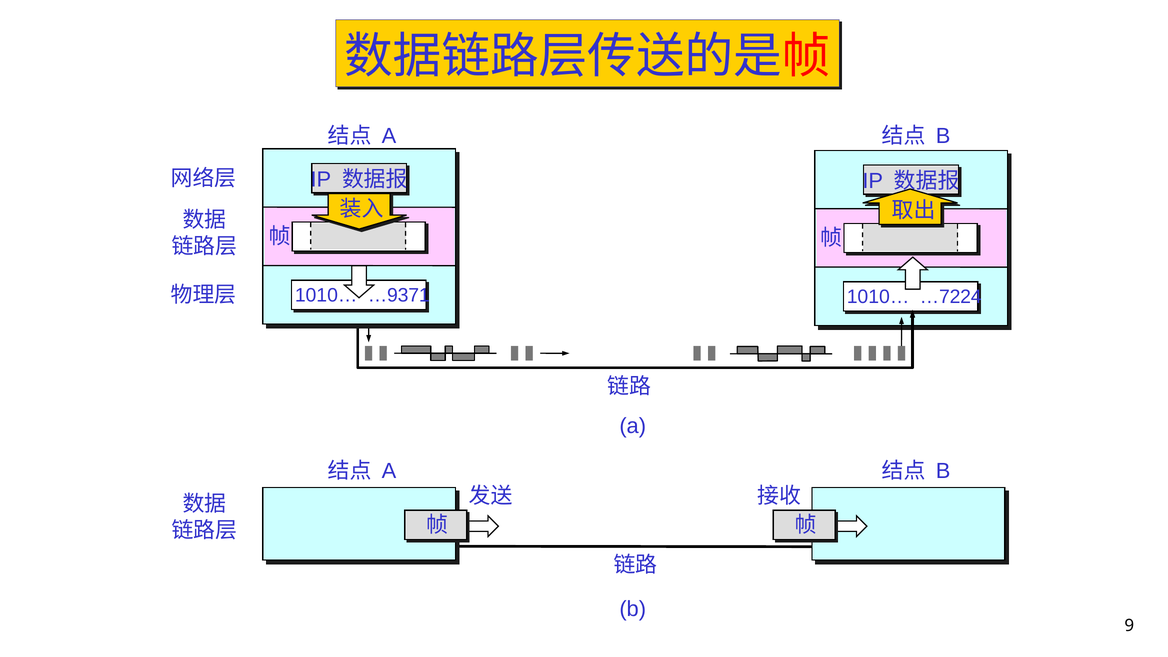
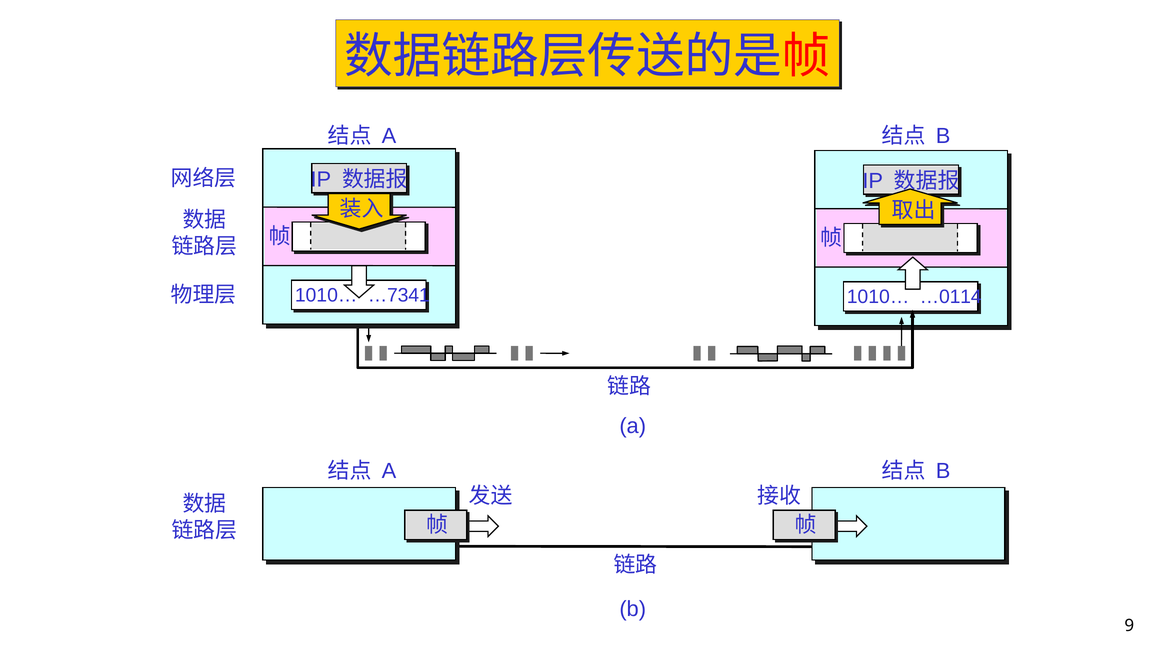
…9371: …9371 -> …7341
…7224: …7224 -> …0114
